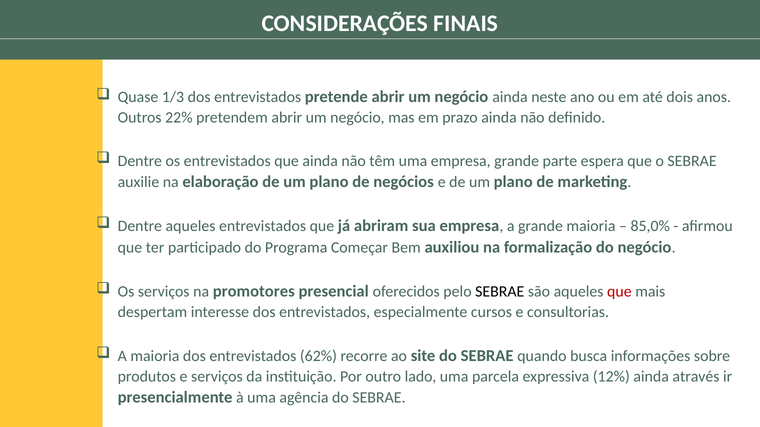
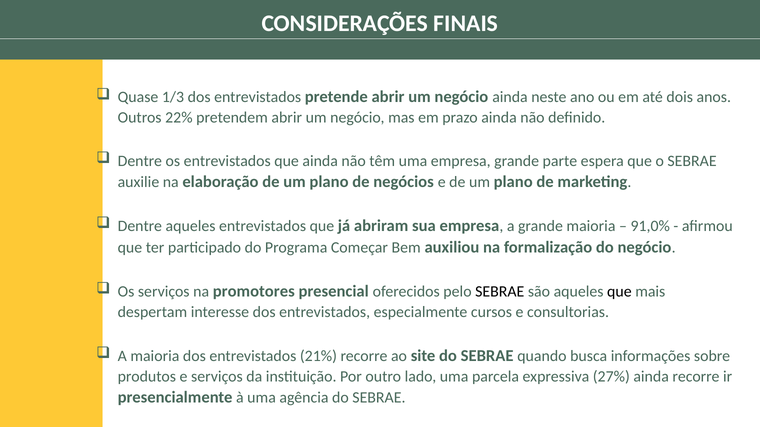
85,0%: 85,0% -> 91,0%
que at (619, 292) colour: red -> black
62%: 62% -> 21%
12%: 12% -> 27%
ainda através: através -> recorre
